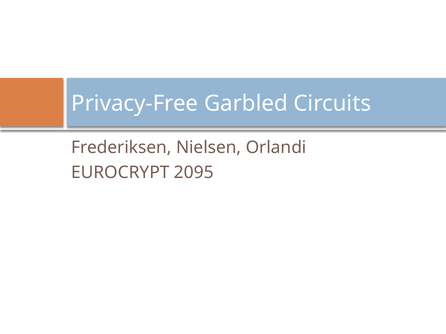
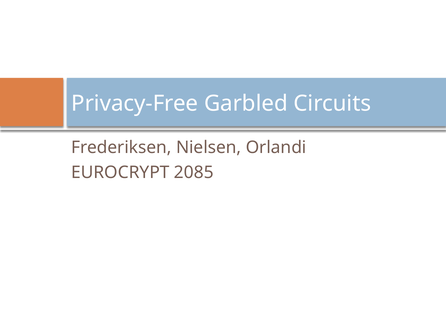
2095: 2095 -> 2085
